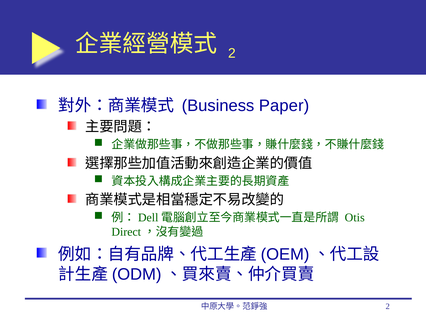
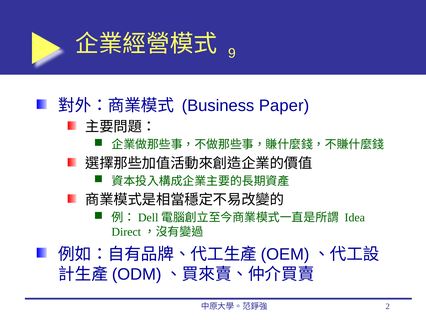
2 at (232, 53): 2 -> 9
Otis: Otis -> Idea
